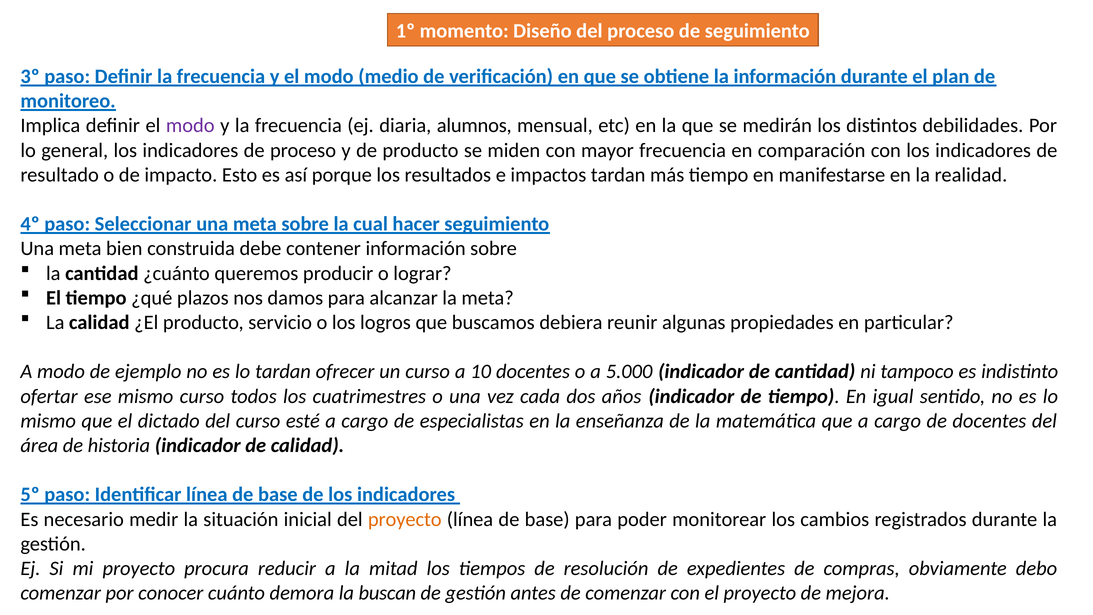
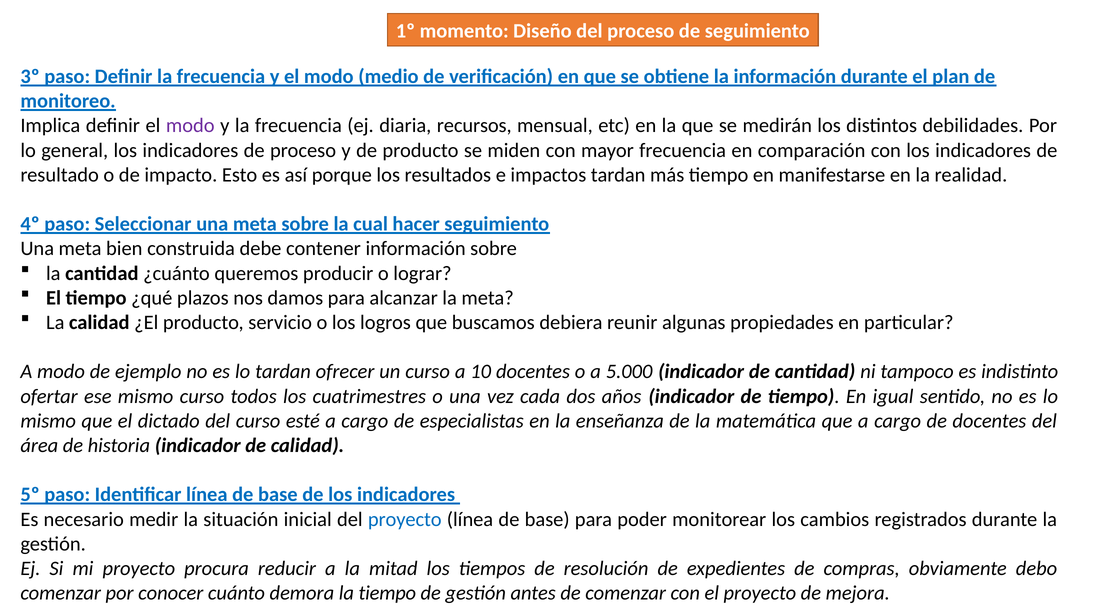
alumnos: alumnos -> recursos
proyecto at (405, 519) colour: orange -> blue
la buscan: buscan -> tiempo
